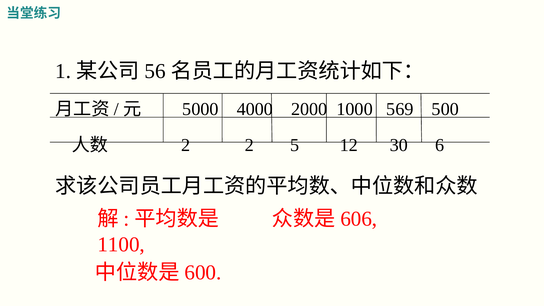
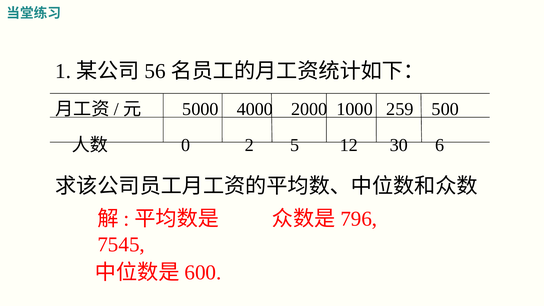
569: 569 -> 259
2 at (186, 145): 2 -> 0
606: 606 -> 796
1100: 1100 -> 7545
